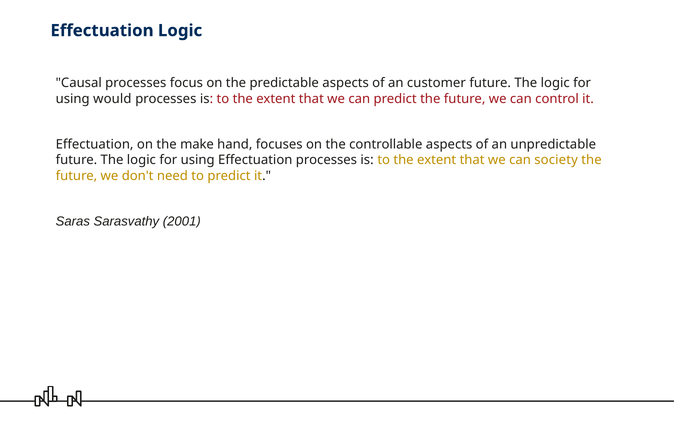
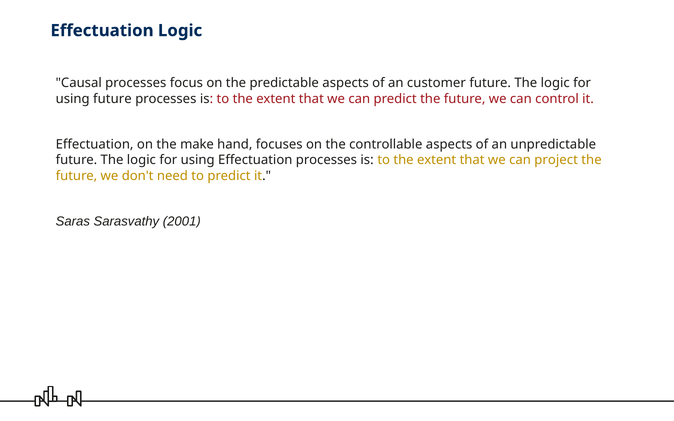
using would: would -> future
society: society -> project
